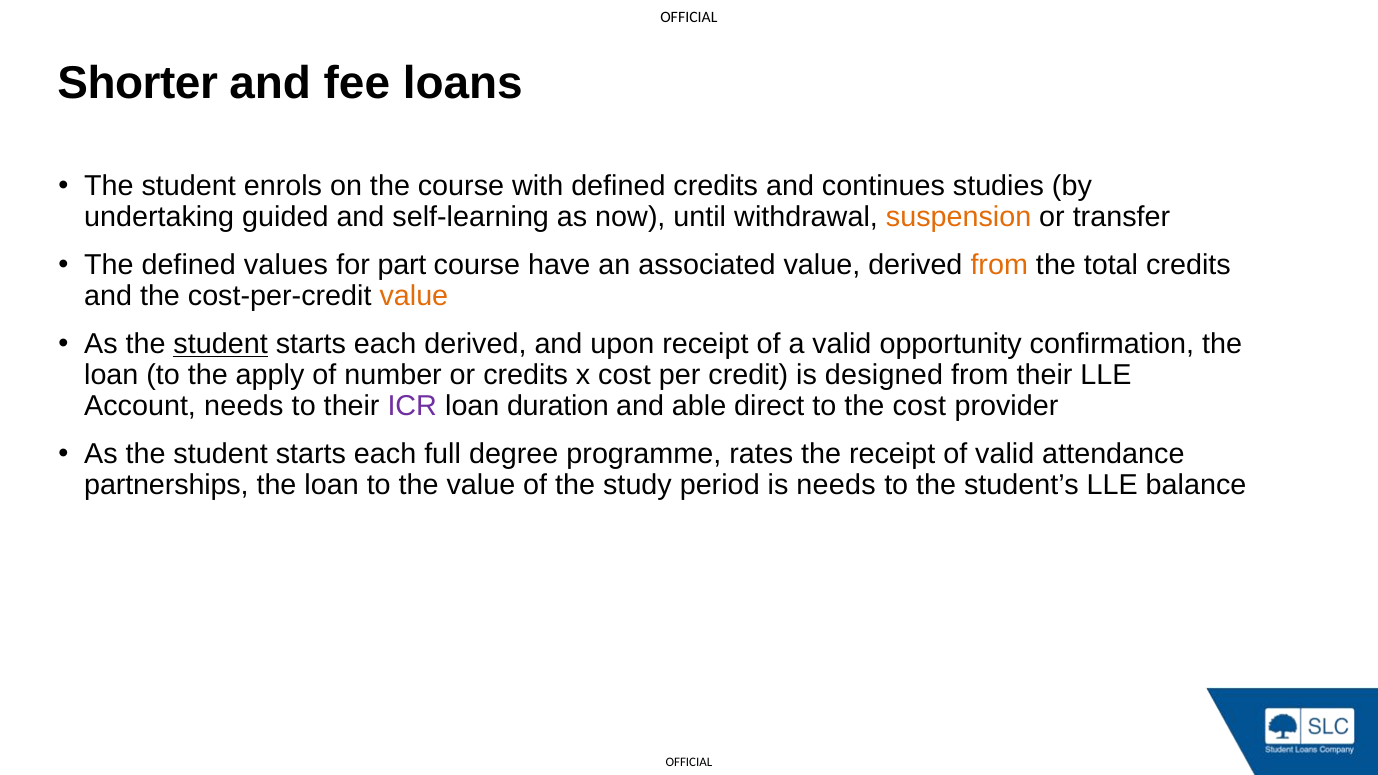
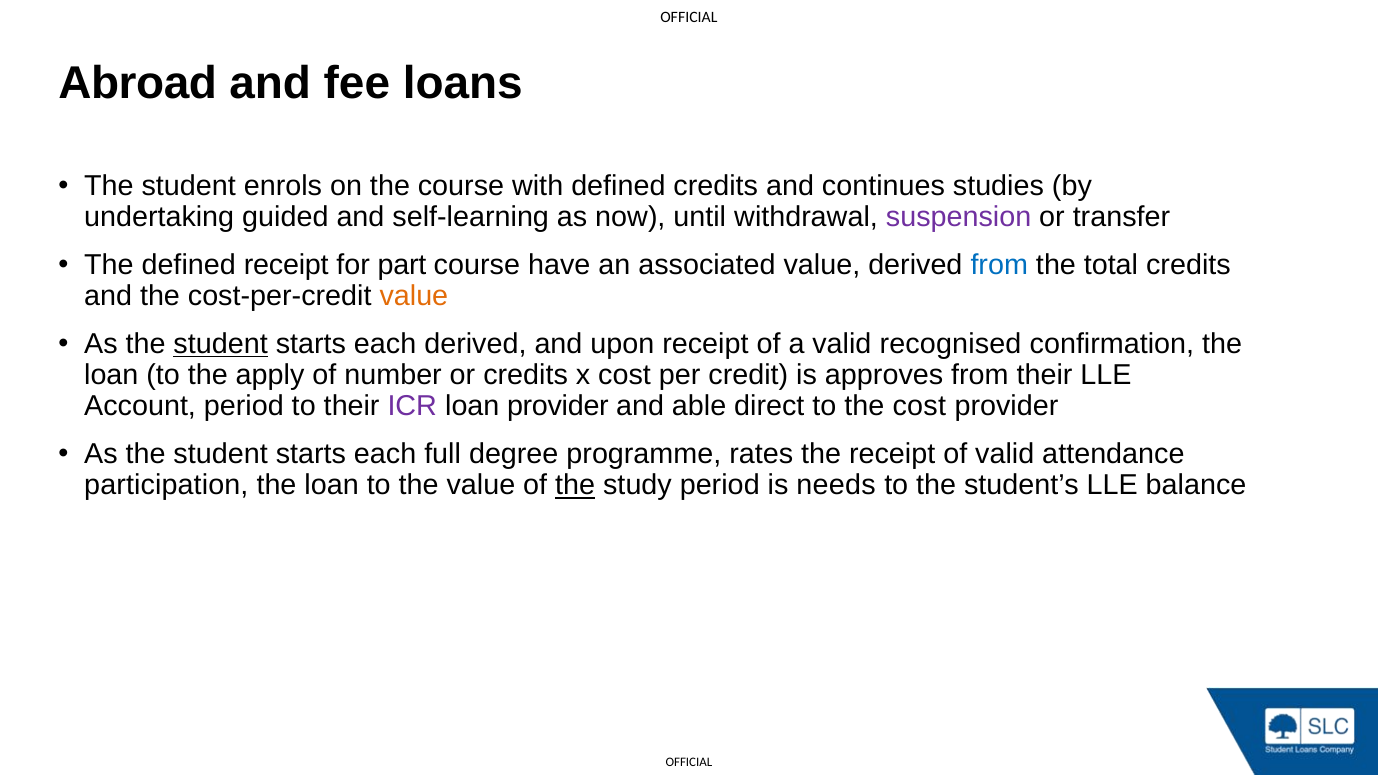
Shorter: Shorter -> Abroad
suspension colour: orange -> purple
defined values: values -> receipt
from at (999, 265) colour: orange -> blue
opportunity: opportunity -> recognised
designed: designed -> approves
Account needs: needs -> period
loan duration: duration -> provider
partnerships: partnerships -> participation
the at (575, 486) underline: none -> present
